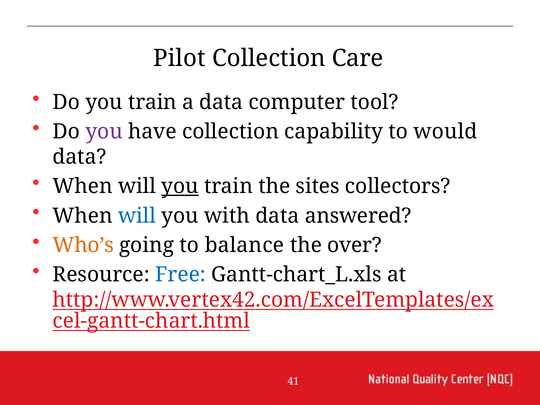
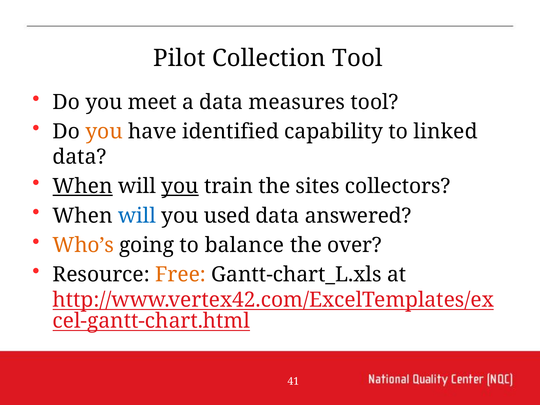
Collection Care: Care -> Tool
Do you train: train -> meet
computer: computer -> measures
you at (104, 132) colour: purple -> orange
have collection: collection -> identified
would: would -> linked
When at (83, 186) underline: none -> present
with: with -> used
Free colour: blue -> orange
